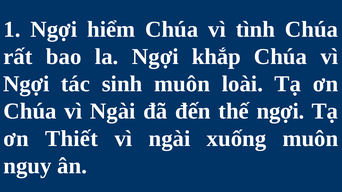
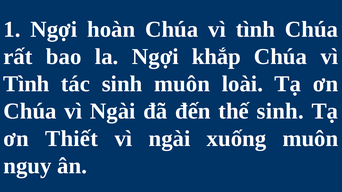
hiểm: hiểm -> hoàn
Ngợi at (26, 84): Ngợi -> Tình
thế ngợi: ngợi -> sinh
